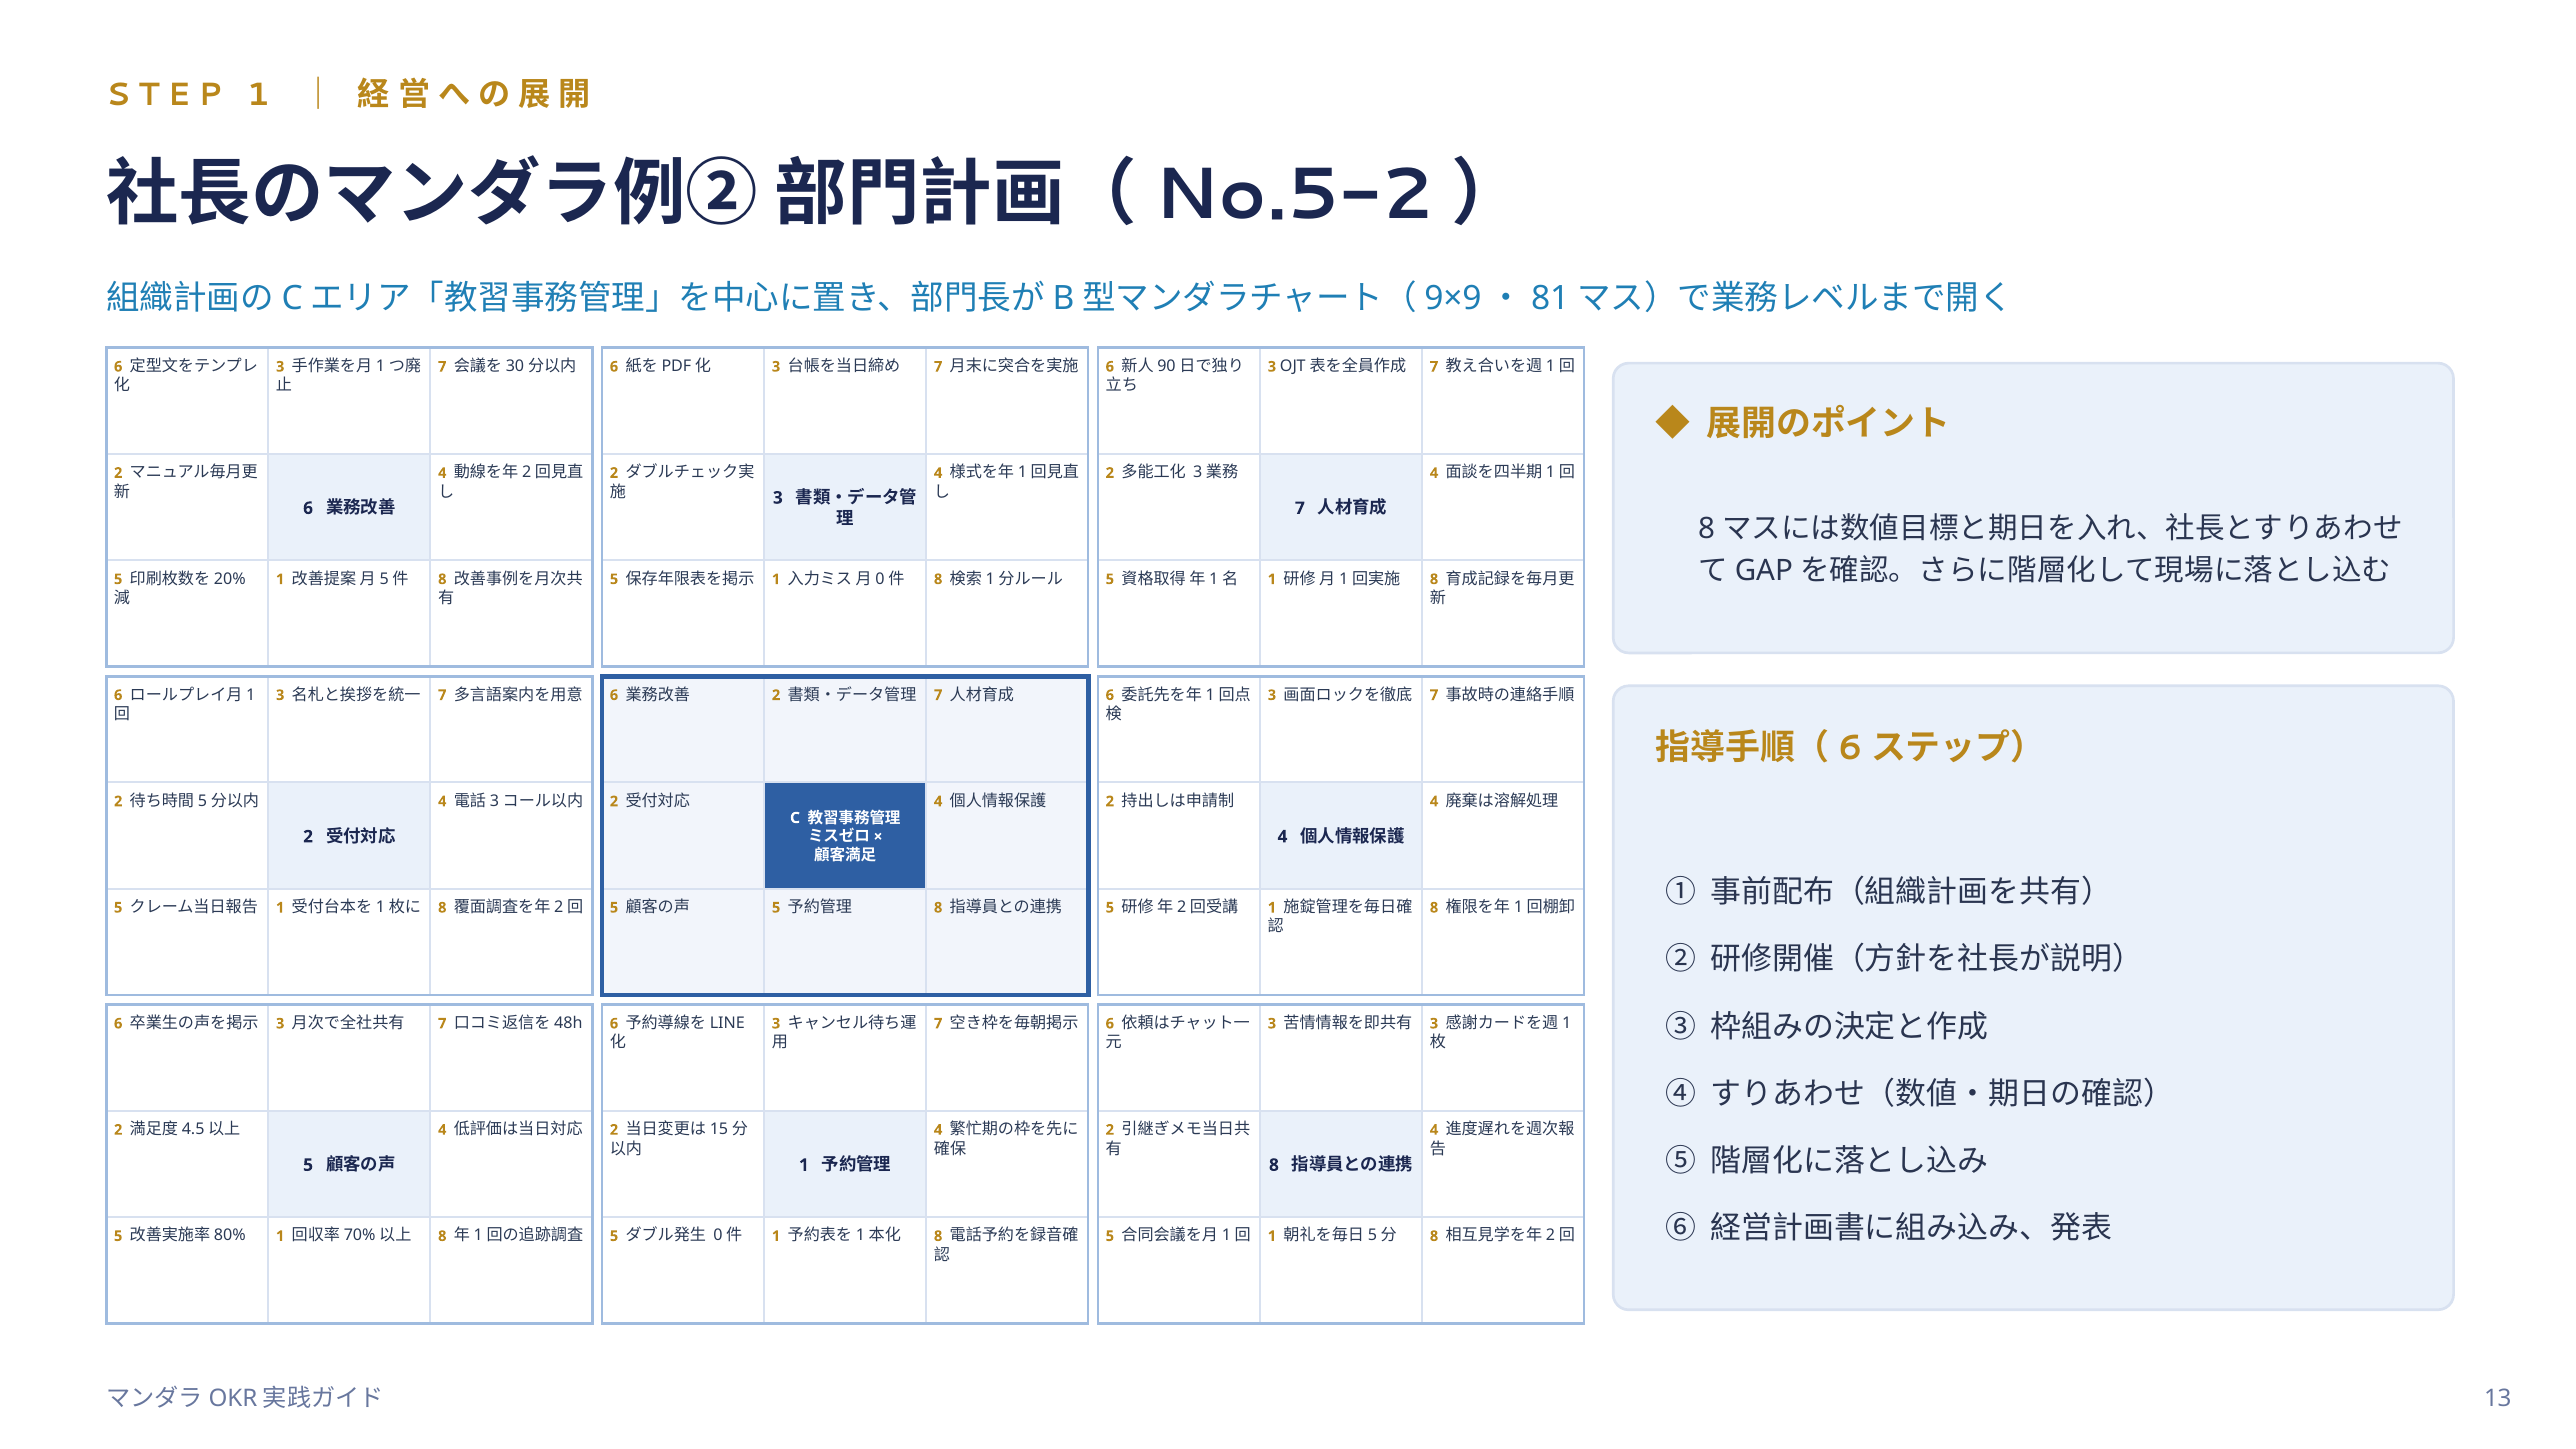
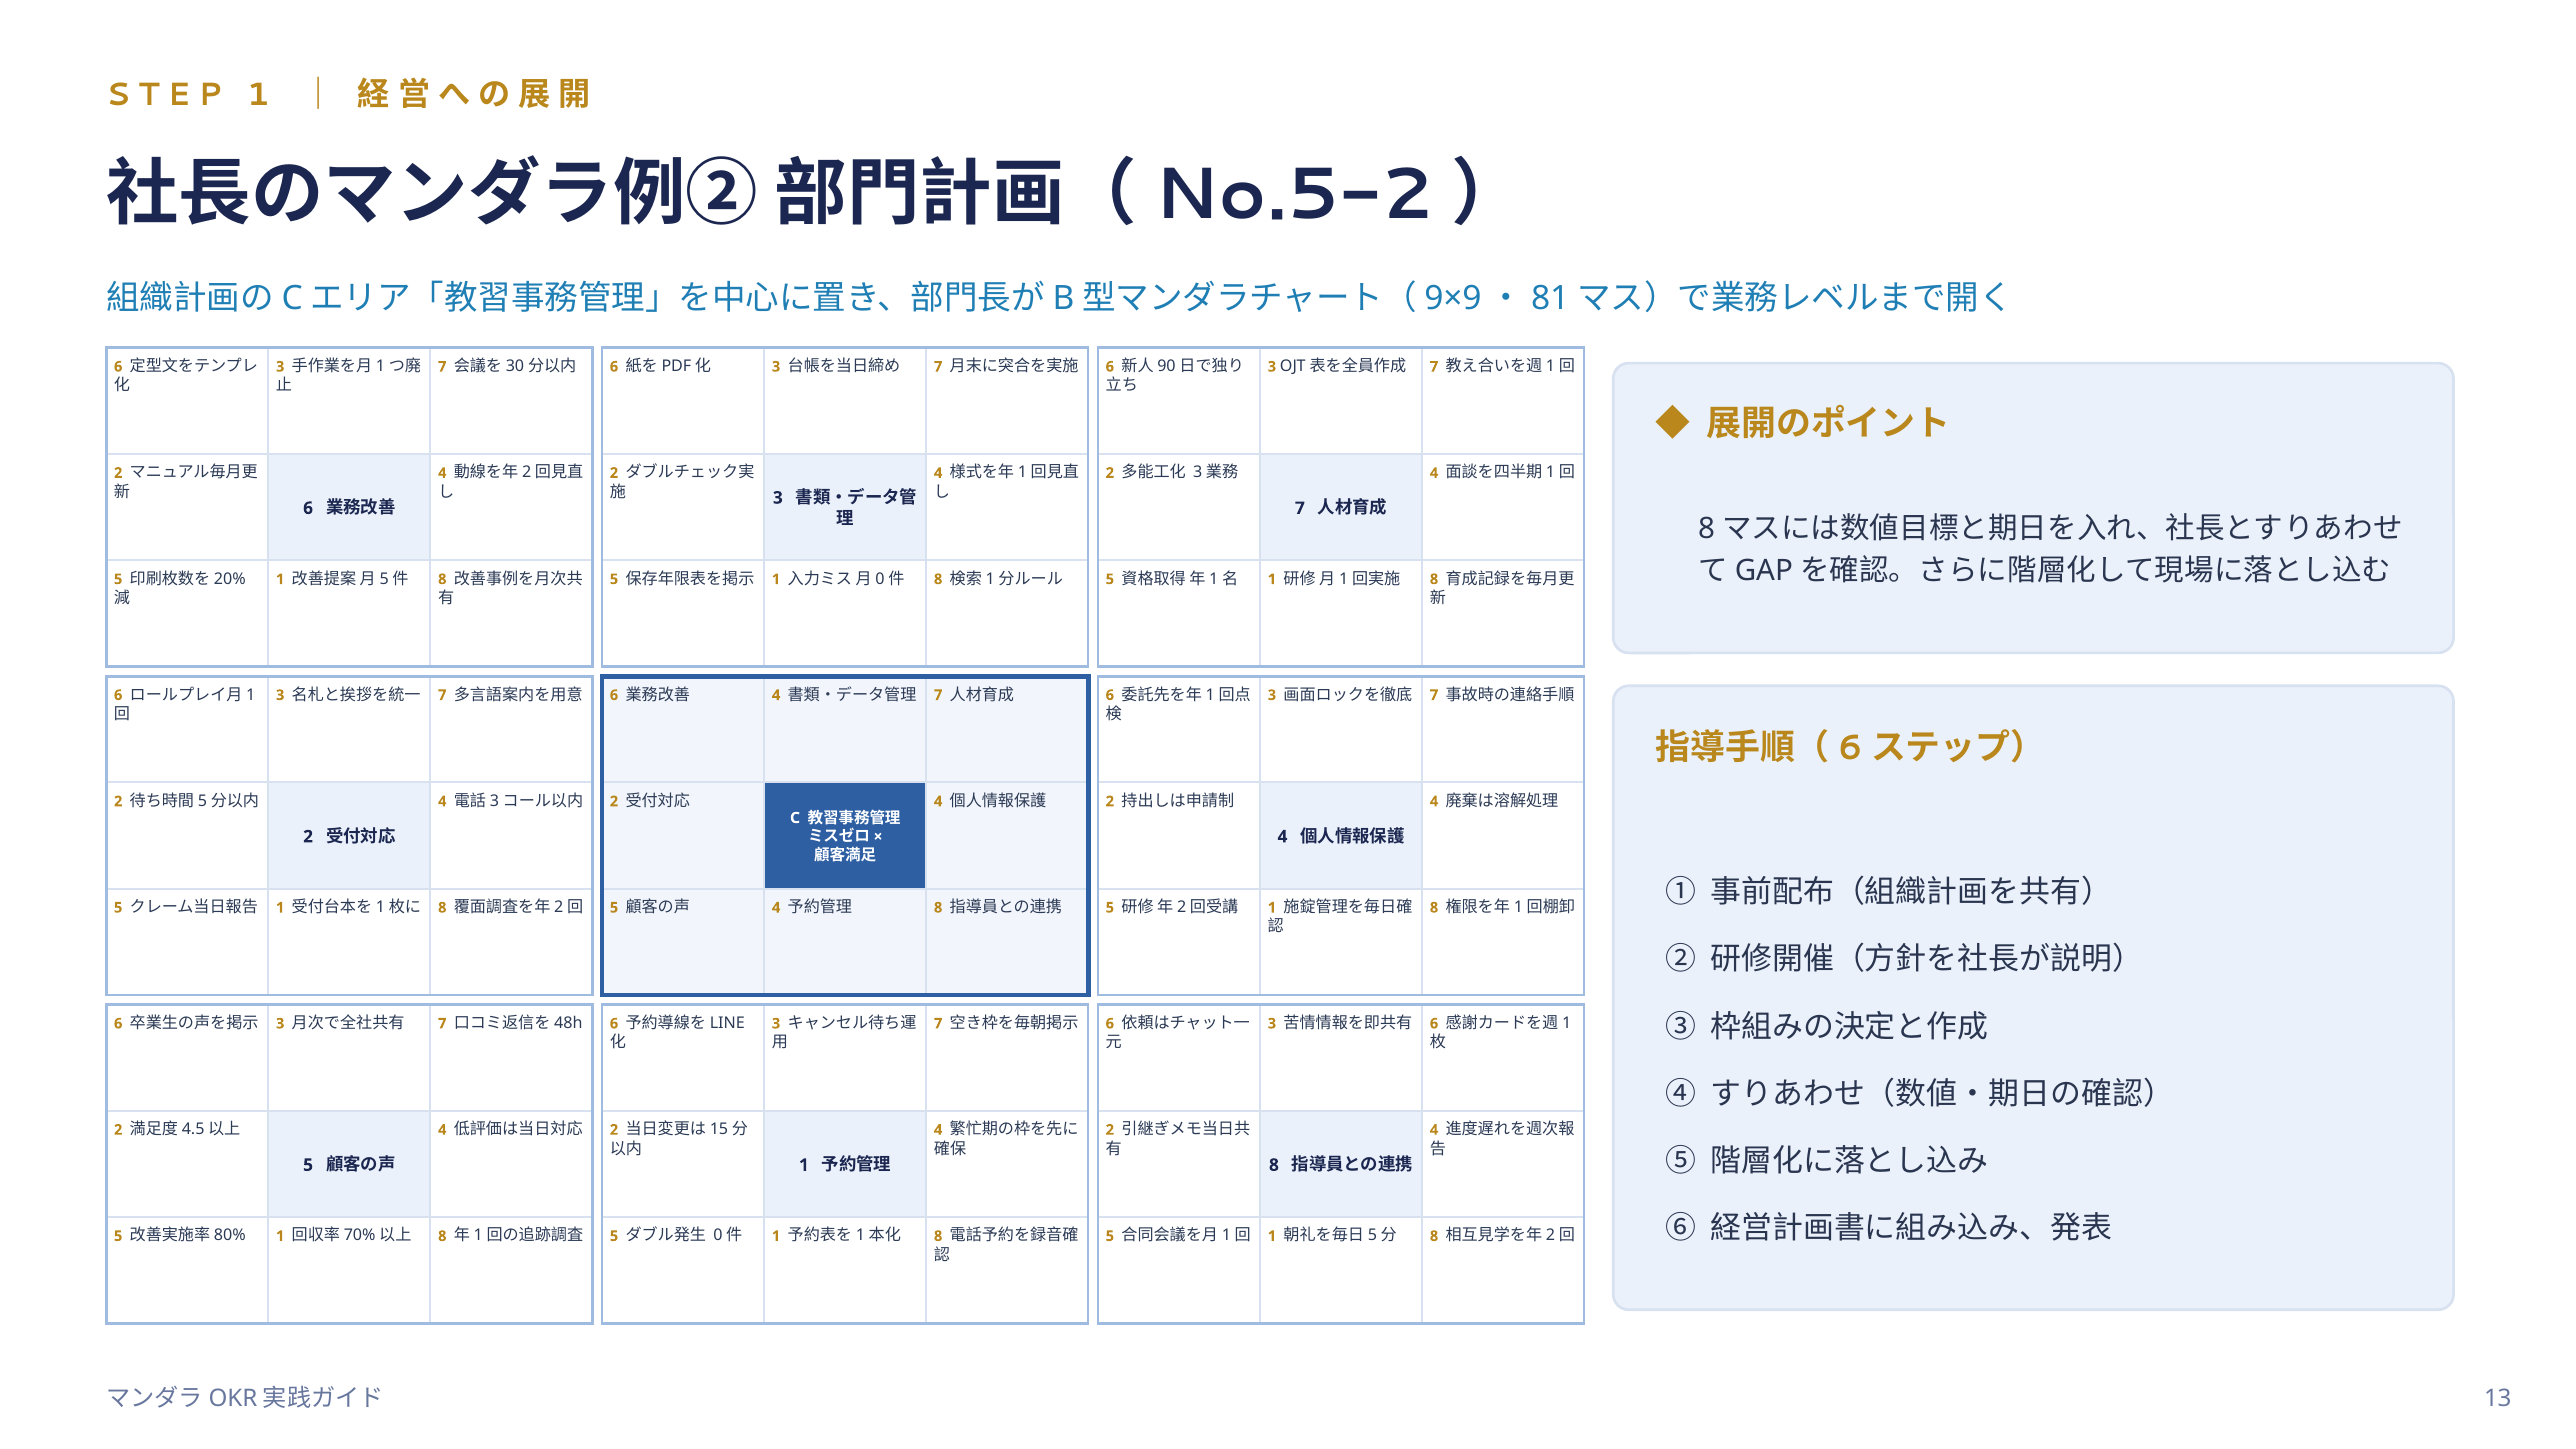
2 at (776, 695): 2 -> 4
5 at (776, 908): 5 -> 4
3 at (1434, 1024): 3 -> 6
